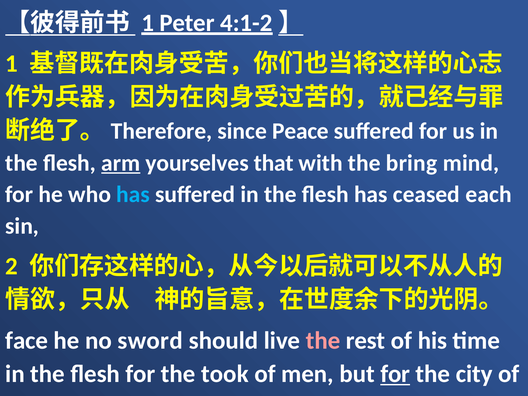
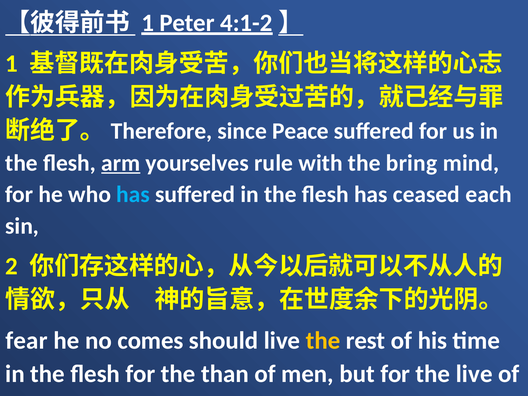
that: that -> rule
face: face -> fear
sword: sword -> comes
the at (323, 340) colour: pink -> yellow
took: took -> than
for at (395, 374) underline: present -> none
the city: city -> live
